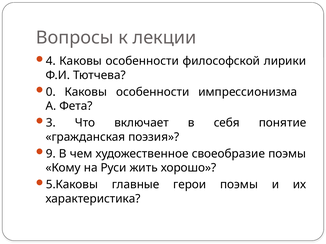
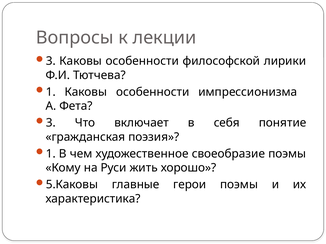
4 at (51, 61): 4 -> 3
0 at (51, 92): 0 -> 1
9 at (51, 154): 9 -> 1
